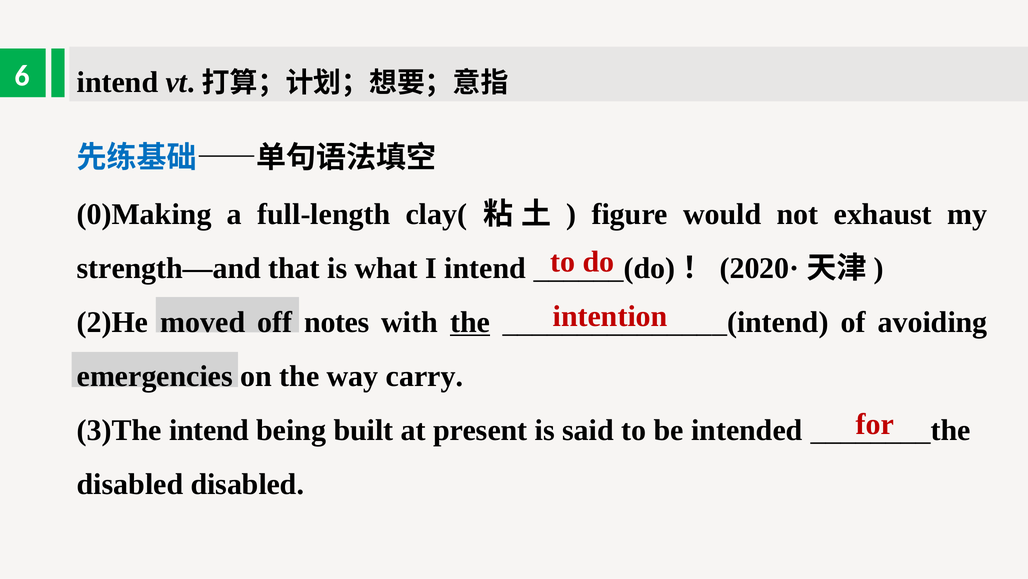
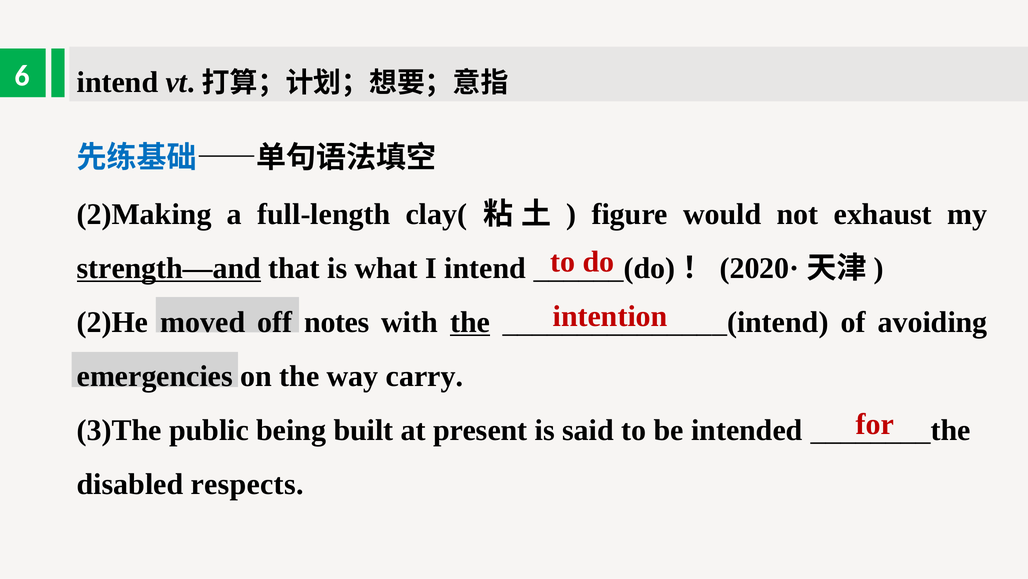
0)Making: 0)Making -> 2)Making
strength—and underline: none -> present
3)The intend: intend -> public
disabled disabled: disabled -> respects
